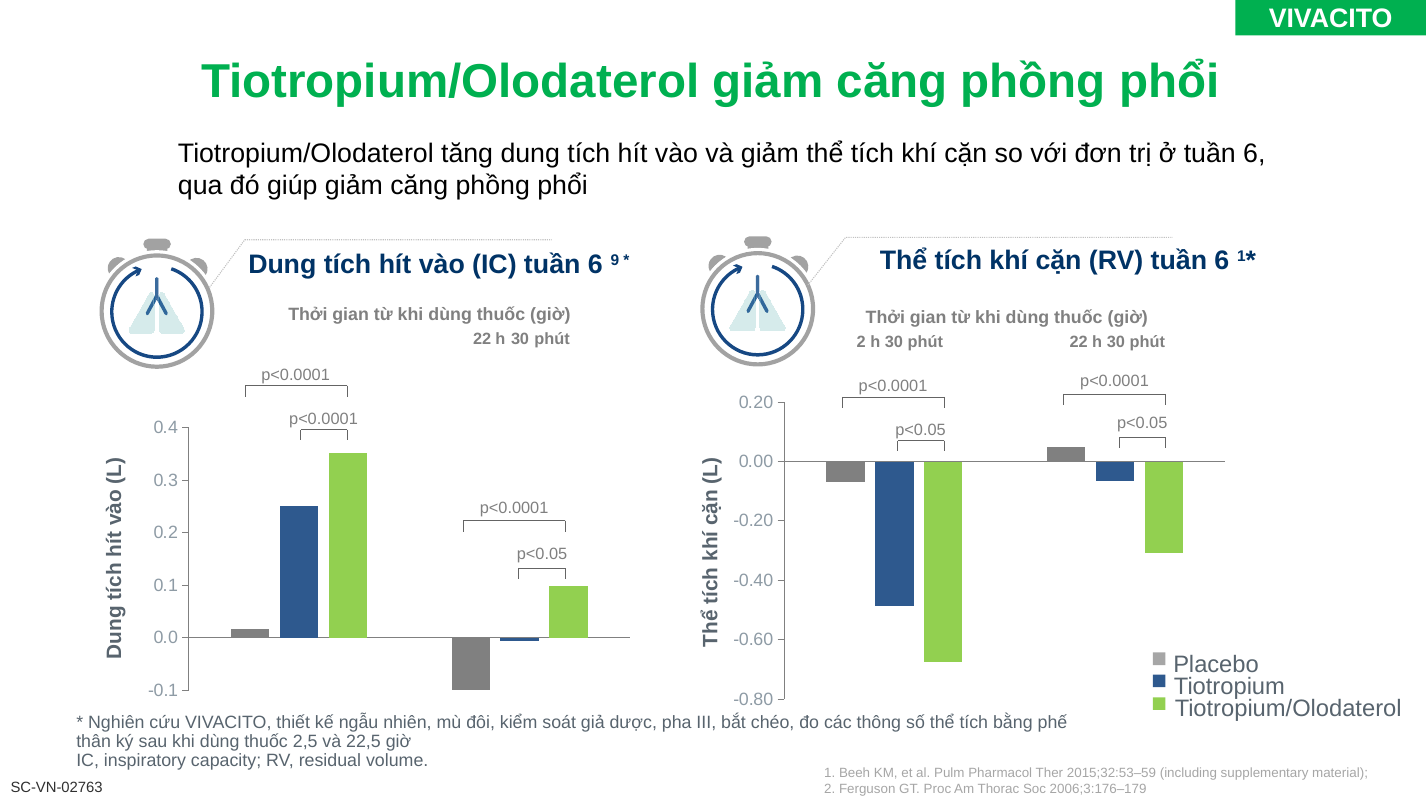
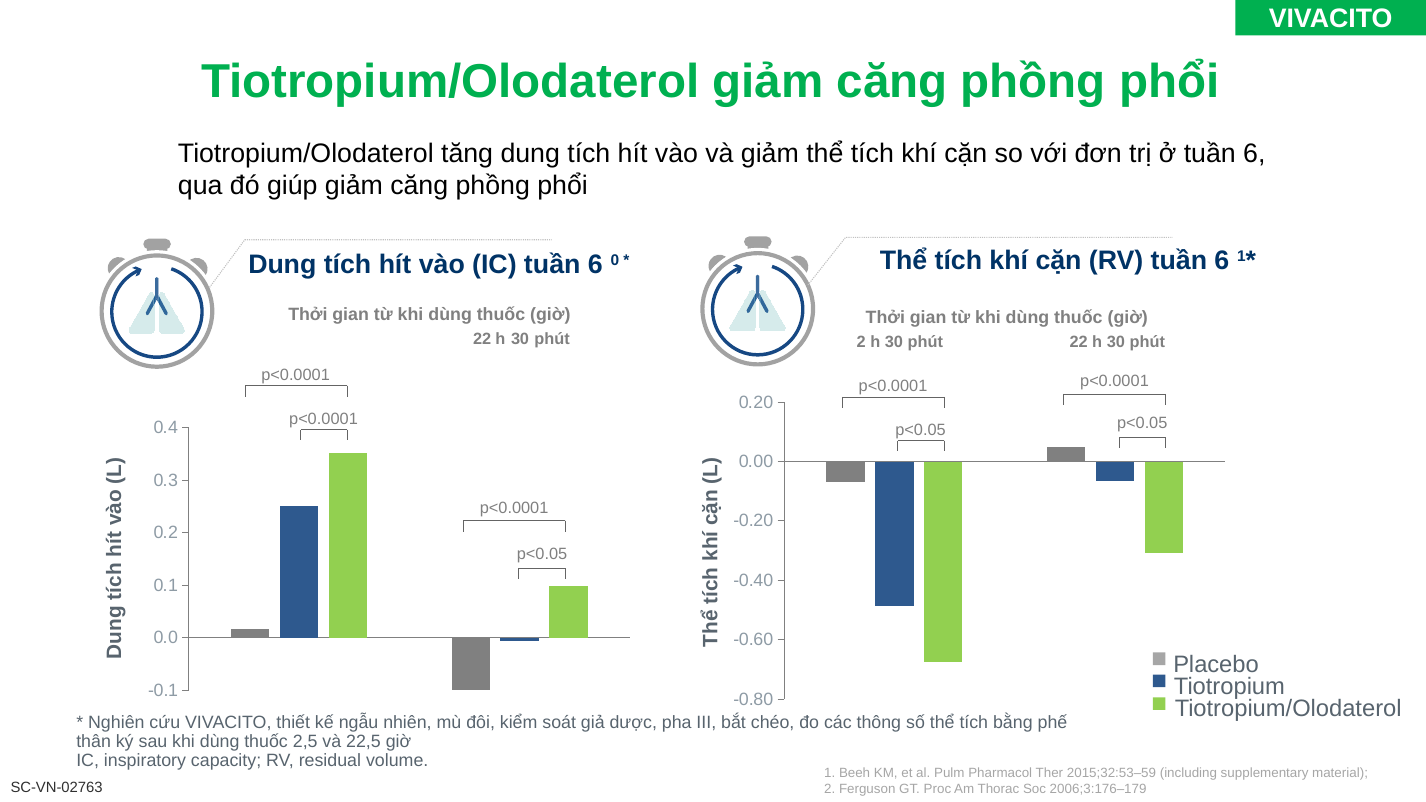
9: 9 -> 0
